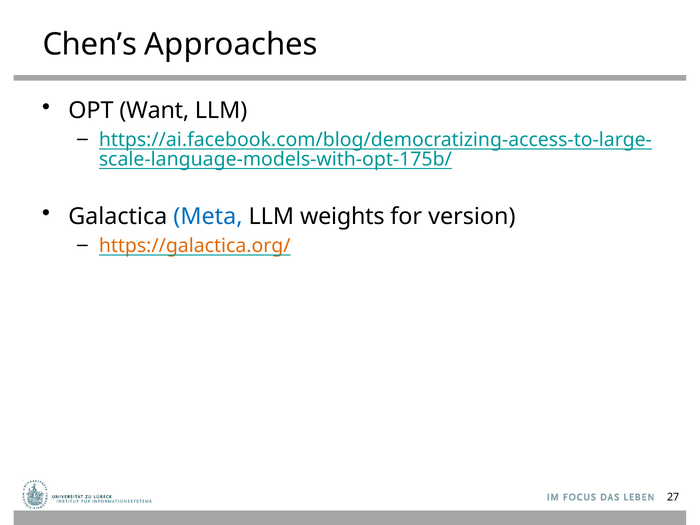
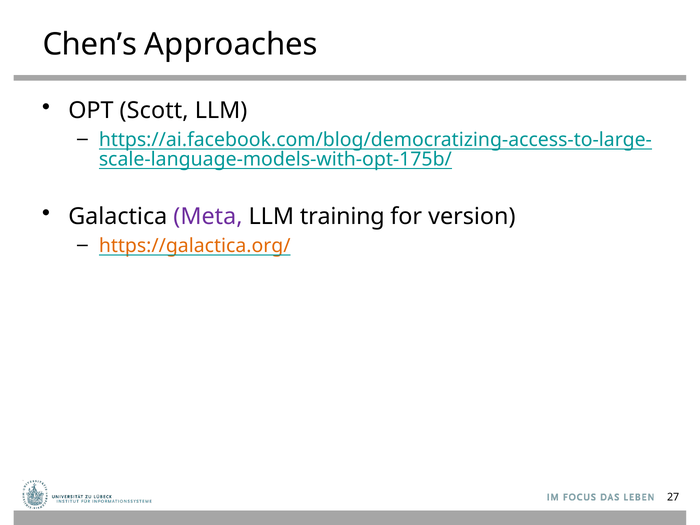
Want: Want -> Scott
Meta colour: blue -> purple
weights: weights -> training
